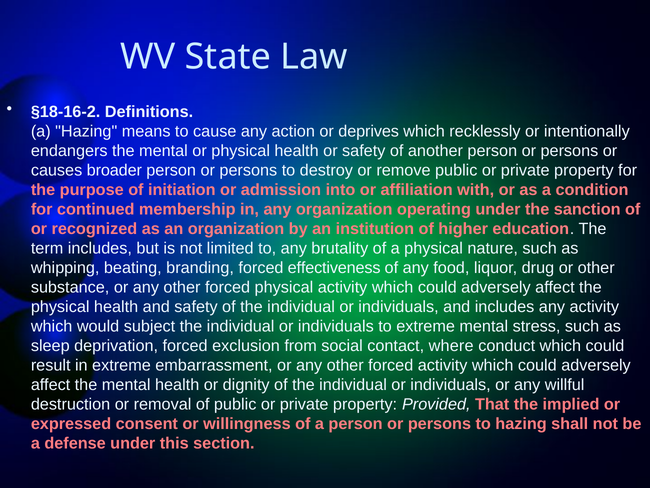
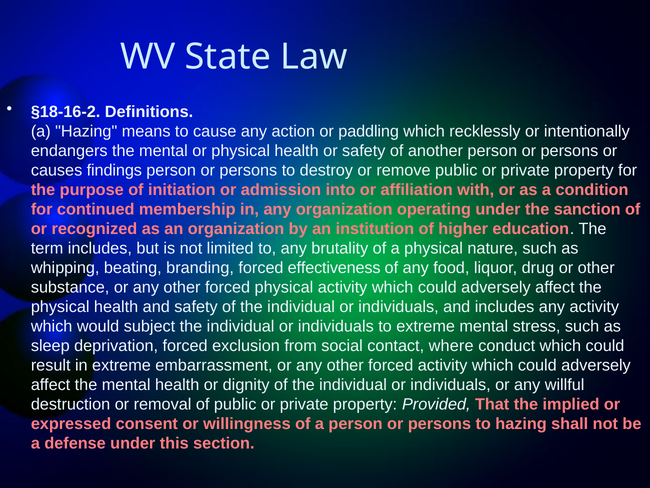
deprives: deprives -> paddling
broader: broader -> findings
